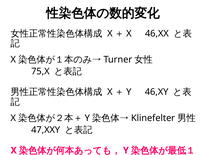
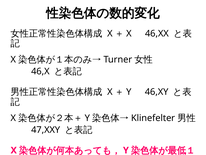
75,X: 75,X -> 46,X
